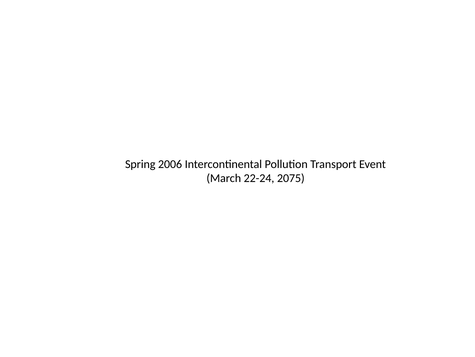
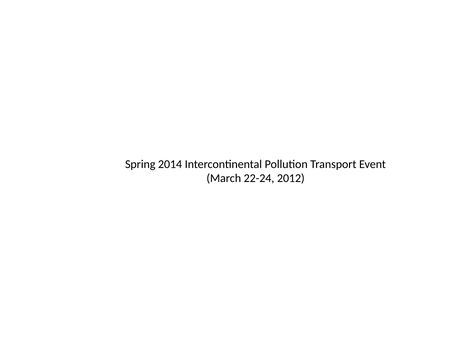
2006: 2006 -> 2014
2075: 2075 -> 2012
